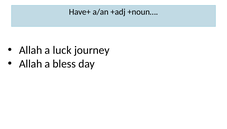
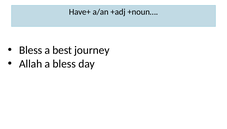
Allah at (31, 50): Allah -> Bless
luck: luck -> best
